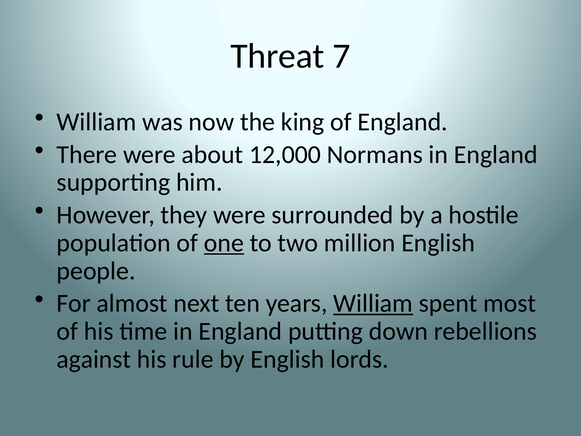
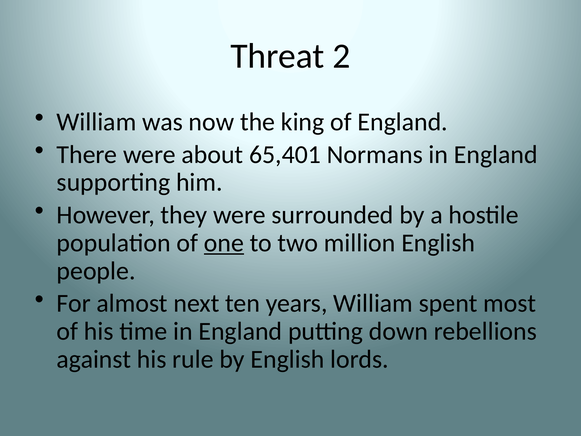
7: 7 -> 2
12,000: 12,000 -> 65,401
William at (373, 303) underline: present -> none
